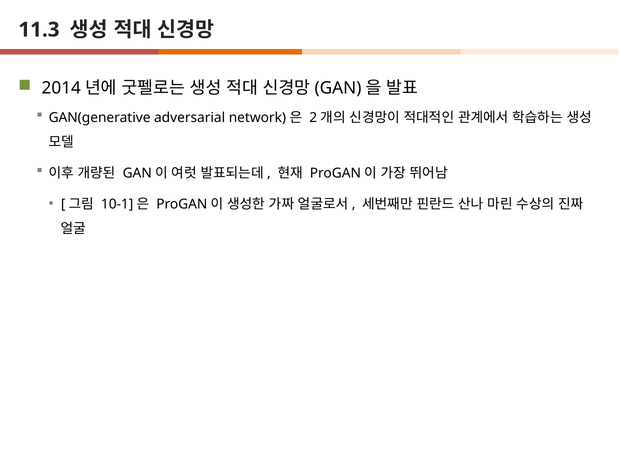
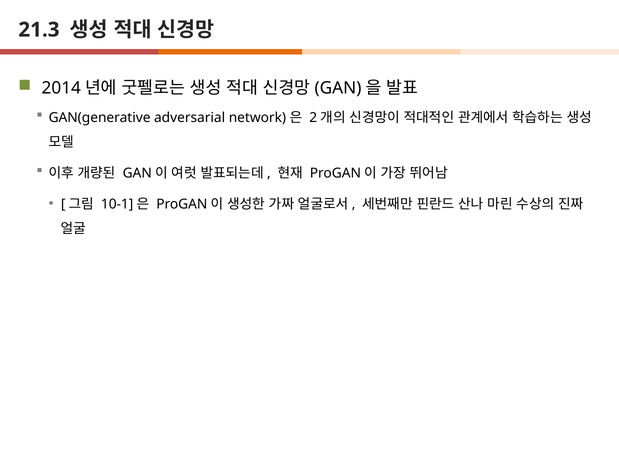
11.3: 11.3 -> 21.3
